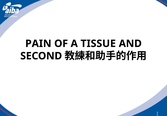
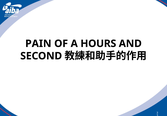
TISSUE: TISSUE -> HOURS
